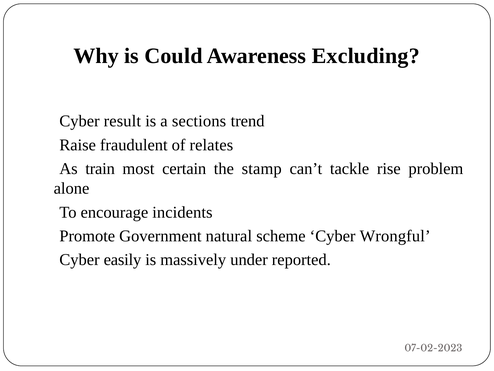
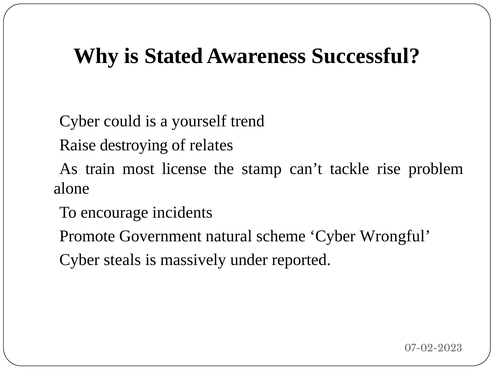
Could: Could -> Stated
Excluding: Excluding -> Successful
result: result -> could
sections: sections -> yourself
fraudulent: fraudulent -> destroying
certain: certain -> license
easily: easily -> steals
